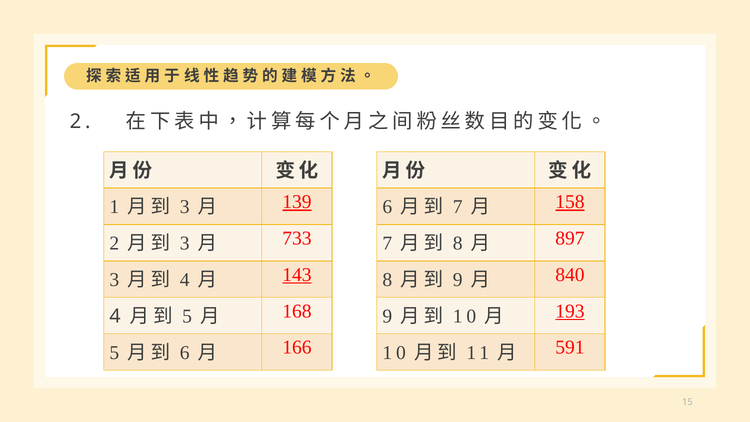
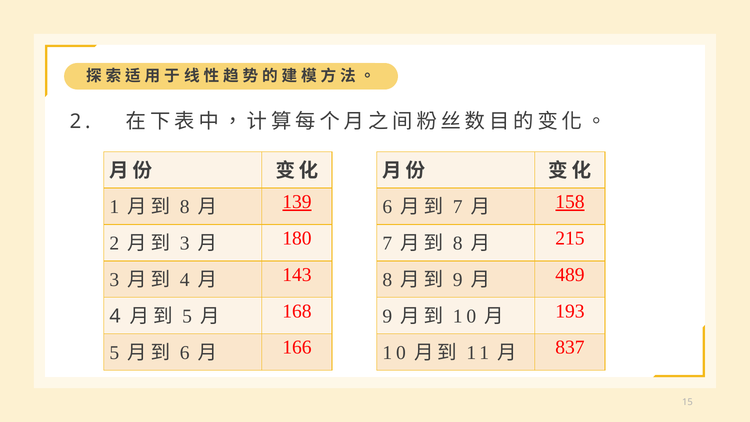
3 at (185, 207): 3 -> 8
733: 733 -> 180
897: 897 -> 215
143 underline: present -> none
840: 840 -> 489
193 underline: present -> none
591: 591 -> 837
